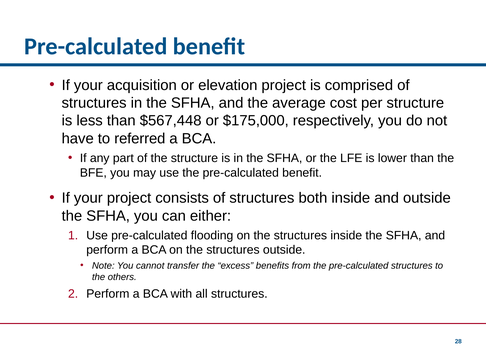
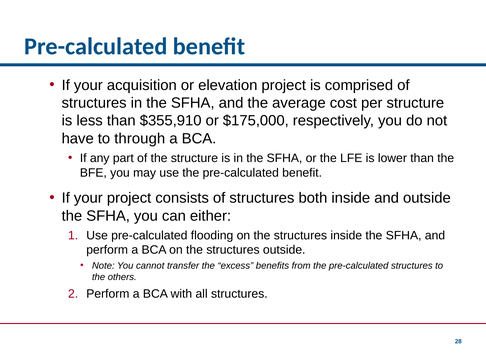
$567,448: $567,448 -> $355,910
referred: referred -> through
